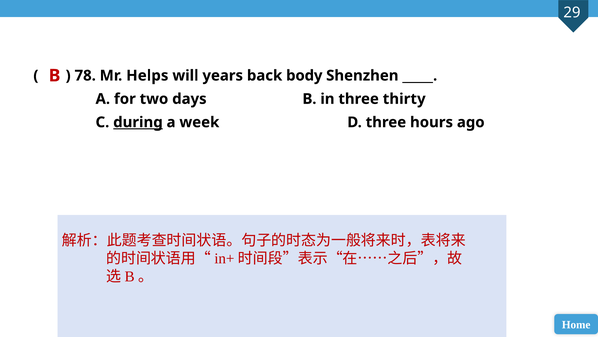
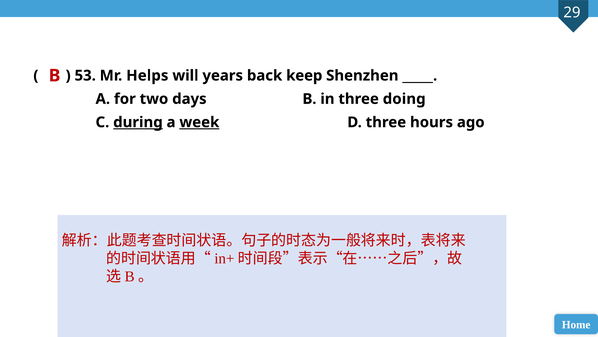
78: 78 -> 53
body: body -> keep
thirty: thirty -> doing
week underline: none -> present
